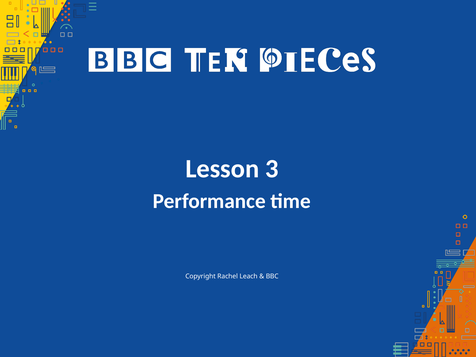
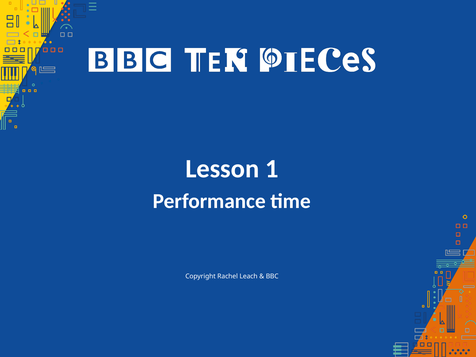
3: 3 -> 1
